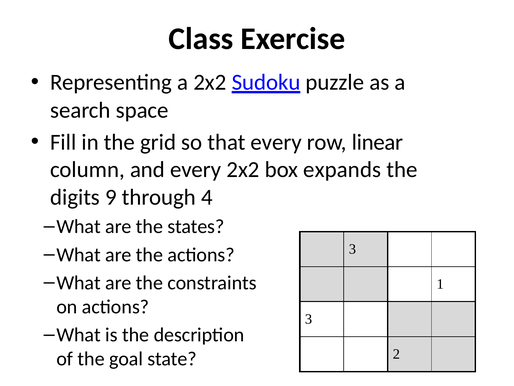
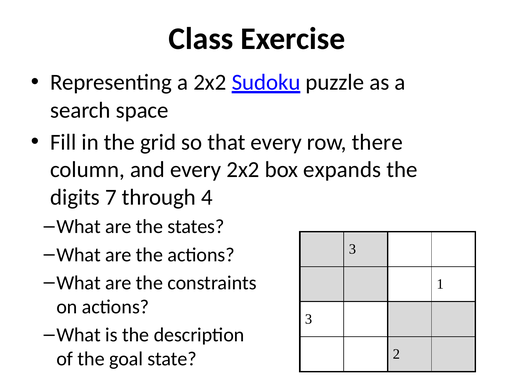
linear: linear -> there
9: 9 -> 7
